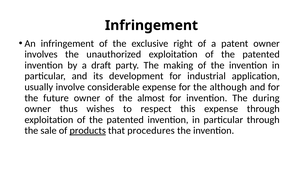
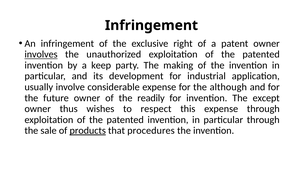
involves underline: none -> present
draft: draft -> keep
almost: almost -> readily
during: during -> except
